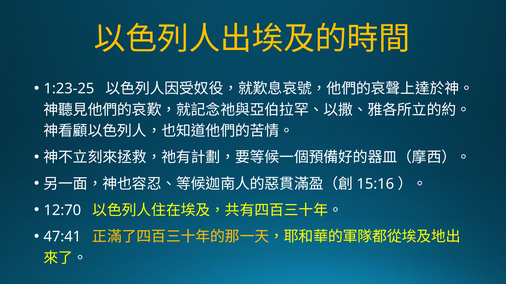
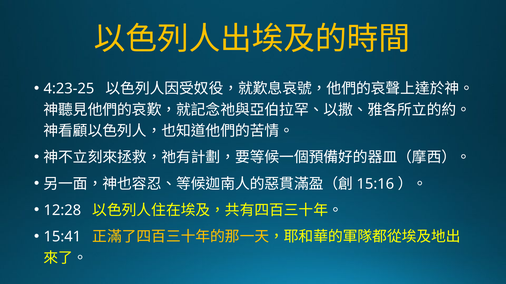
1:23-25: 1:23-25 -> 4:23-25
12:70: 12:70 -> 12:28
47:41: 47:41 -> 15:41
